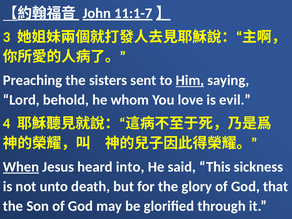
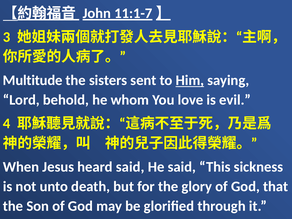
Preaching: Preaching -> Multitude
When underline: present -> none
heard into: into -> said
